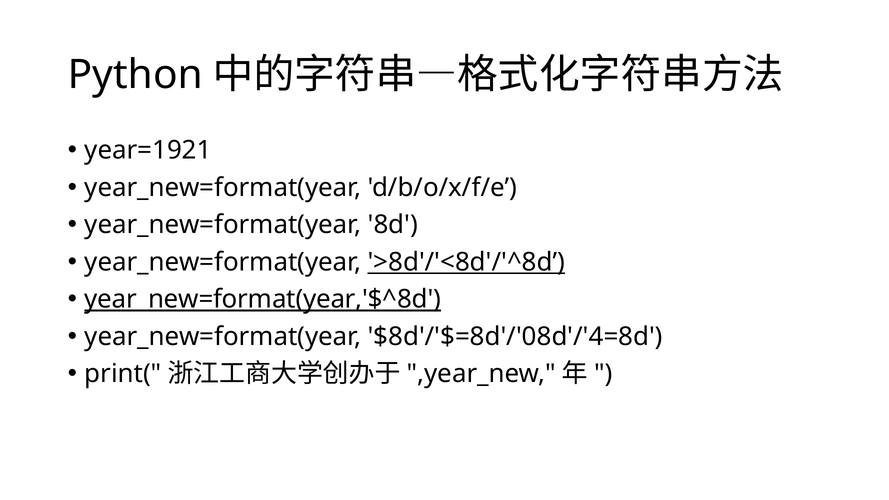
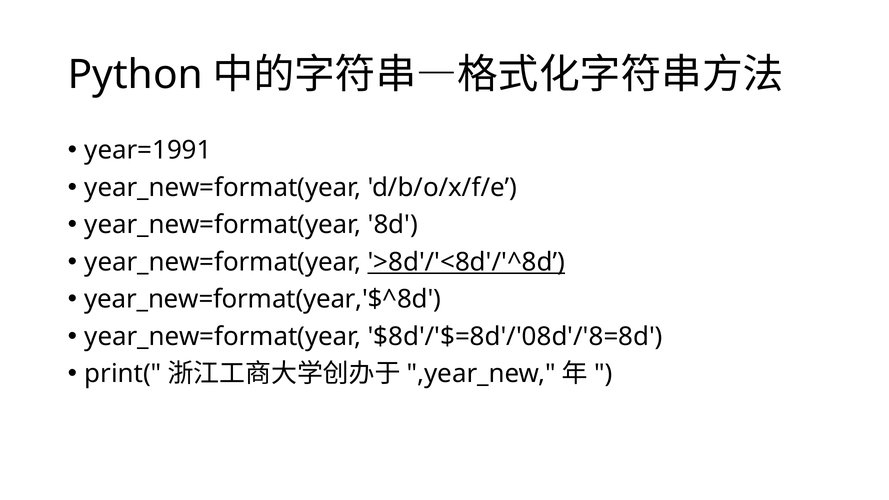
year=1921: year=1921 -> year=1991
year_new=format(year,'$^8d underline: present -> none
$8d'/'$=8d'/'08d'/'4=8d: $8d'/'$=8d'/'08d'/'4=8d -> $8d'/'$=8d'/'08d'/'8=8d
